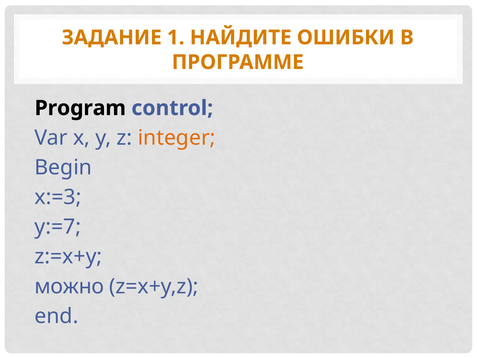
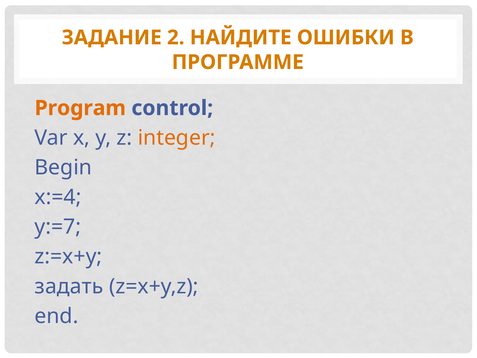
1: 1 -> 2
Program colour: black -> orange
x:=3: x:=3 -> x:=4
можно: можно -> задать
